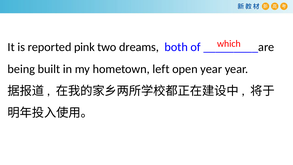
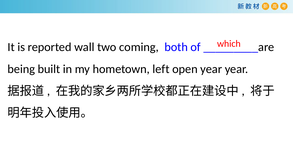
pink: pink -> wall
dreams: dreams -> coming
